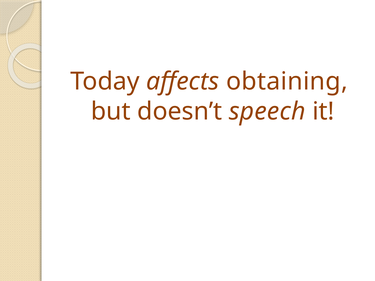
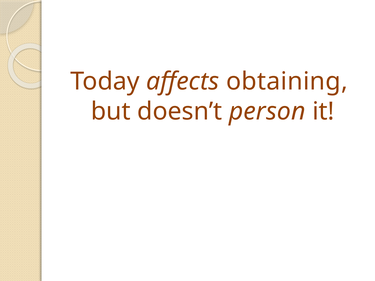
speech: speech -> person
